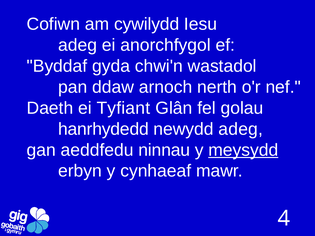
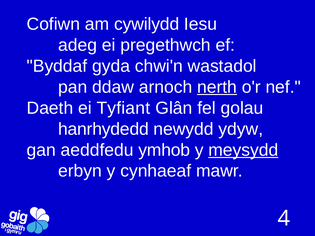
anorchfygol: anorchfygol -> pregethwch
nerth underline: none -> present
newydd adeg: adeg -> ydyw
ninnau: ninnau -> ymhob
